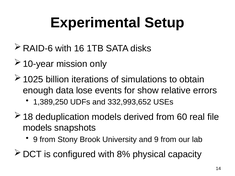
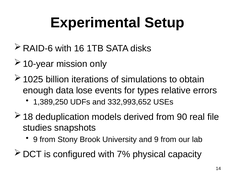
show: show -> types
60: 60 -> 90
models at (37, 128): models -> studies
8%: 8% -> 7%
